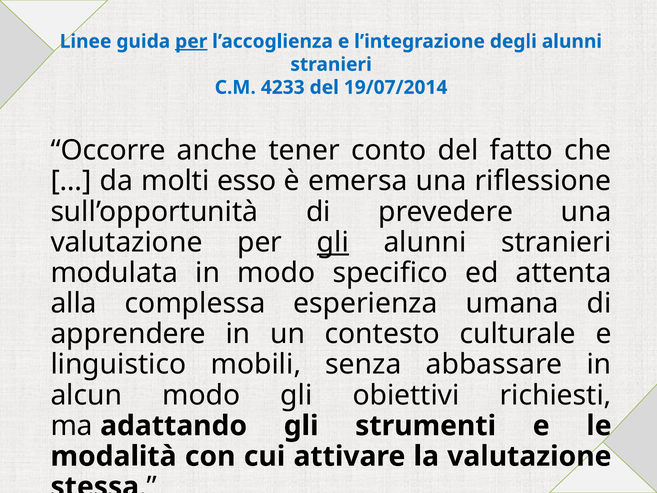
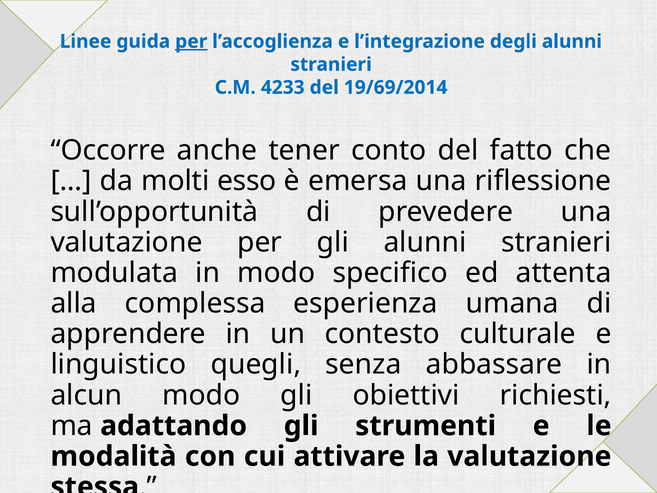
19/07/2014: 19/07/2014 -> 19/69/2014
gli at (333, 242) underline: present -> none
mobili: mobili -> quegli
